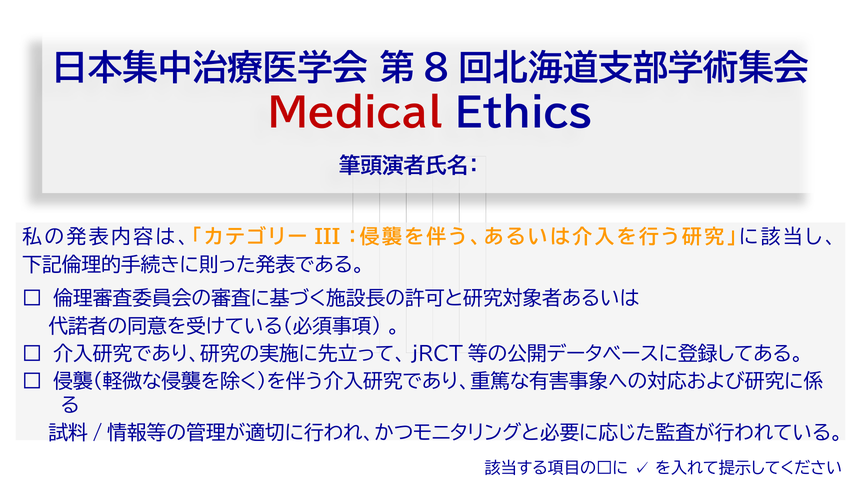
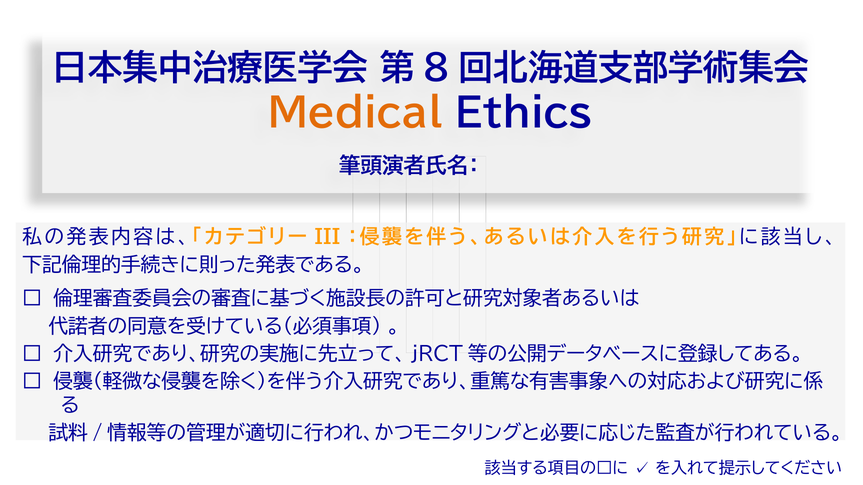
Medical colour: red -> orange
